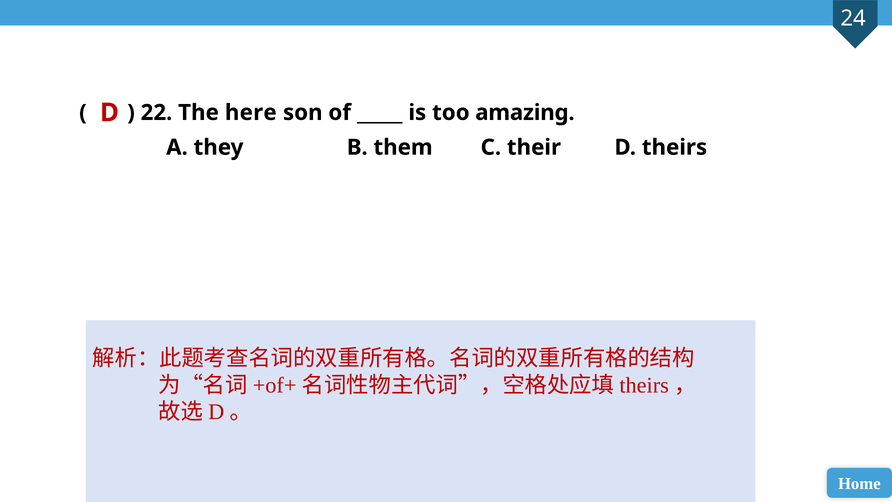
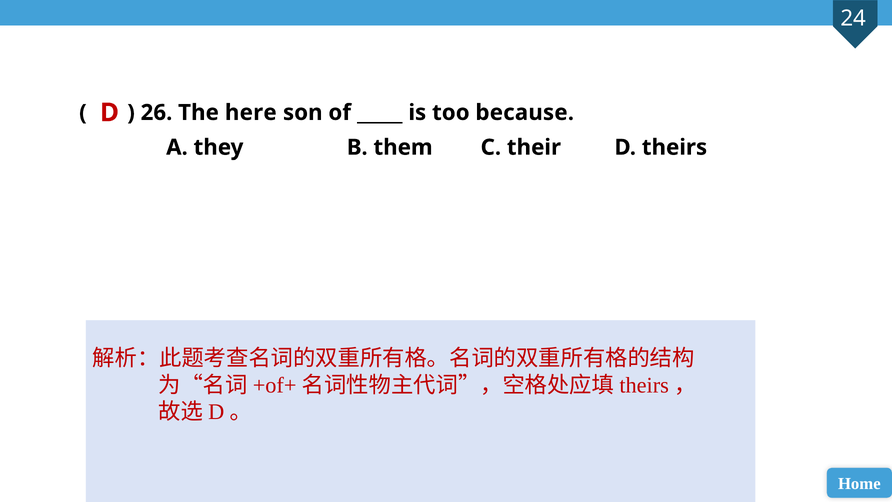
22: 22 -> 26
amazing: amazing -> because
